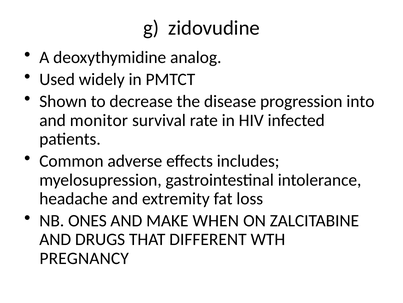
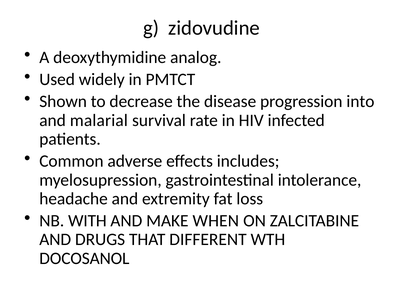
monitor: monitor -> malarial
ONES: ONES -> WITH
PREGNANCY: PREGNANCY -> DOCOSANOL
